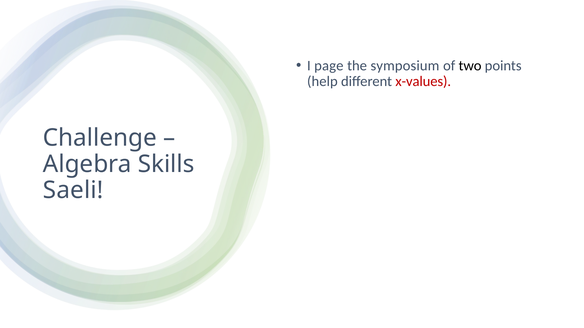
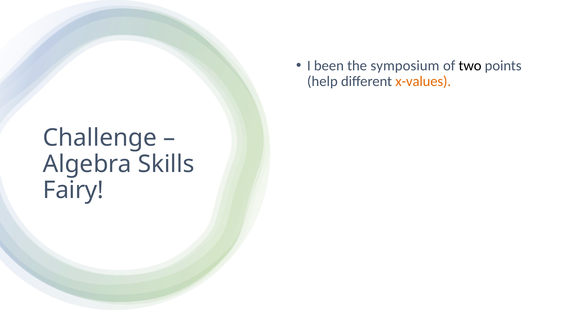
page: page -> been
x-values colour: red -> orange
Saeli: Saeli -> Fairy
